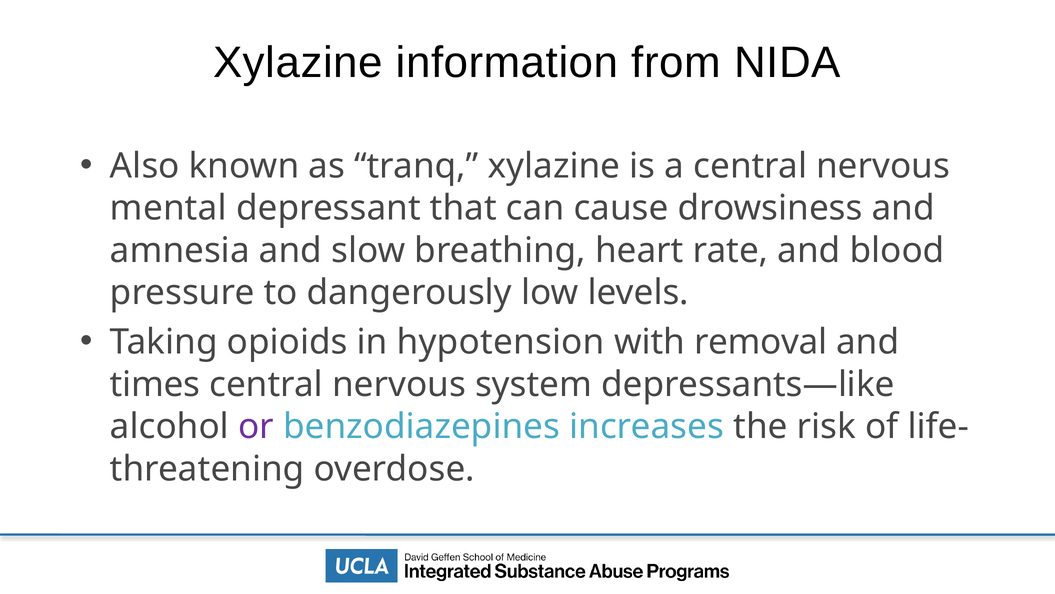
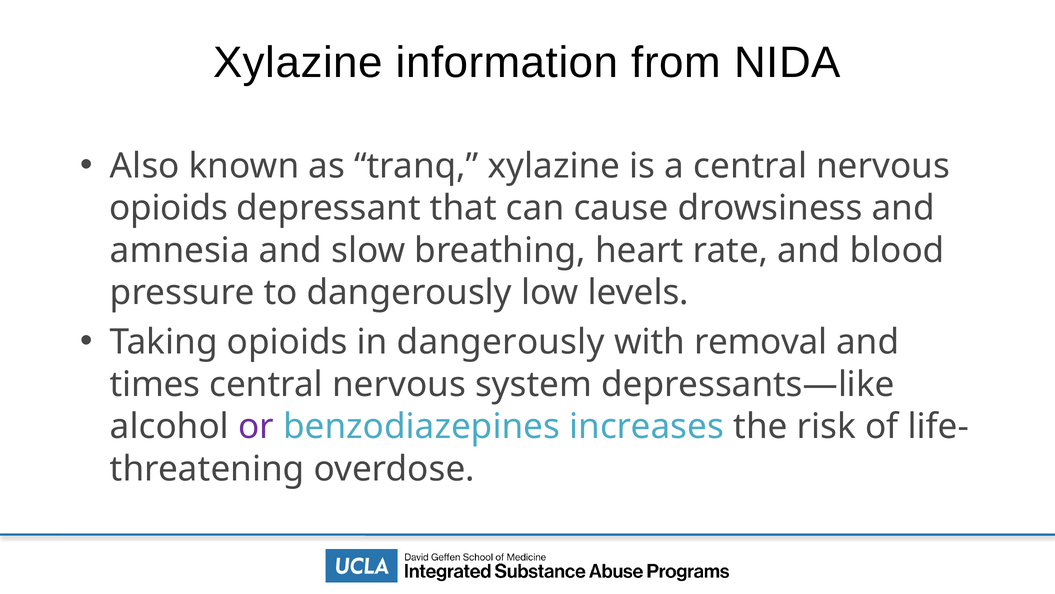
mental at (168, 208): mental -> opioids
in hypotension: hypotension -> dangerously
